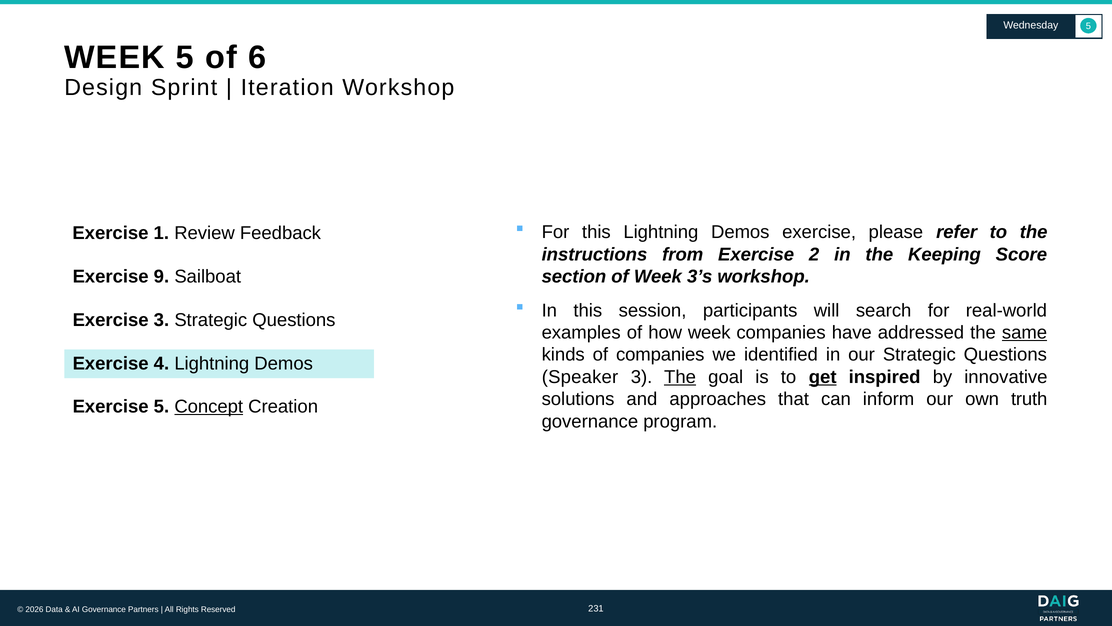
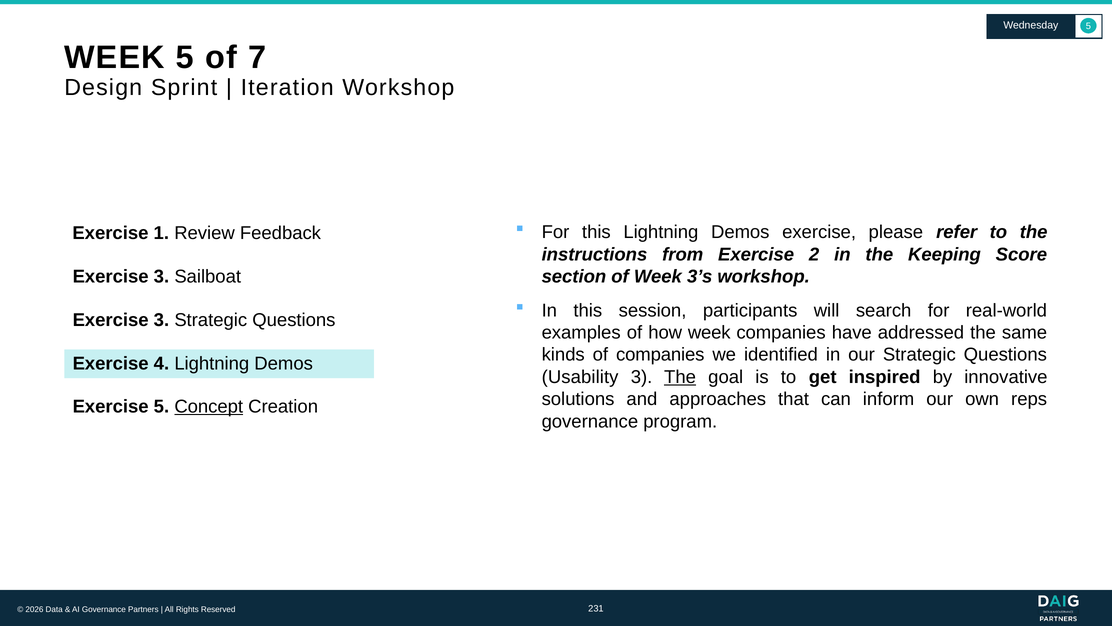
6: 6 -> 7
9 at (161, 276): 9 -> 3
same underline: present -> none
Speaker: Speaker -> Usability
get underline: present -> none
truth: truth -> reps
